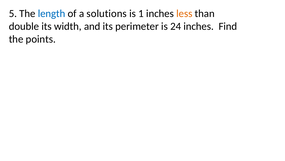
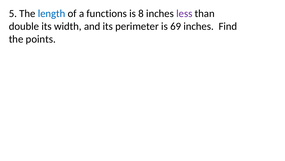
solutions: solutions -> functions
1: 1 -> 8
less colour: orange -> purple
24: 24 -> 69
